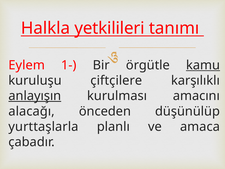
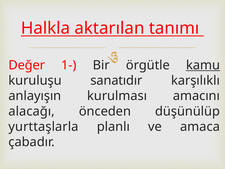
yetkilileri: yetkilileri -> aktarılan
Eylem: Eylem -> Değer
çiftçilere: çiftçilere -> sanatıdır
anlayışın underline: present -> none
